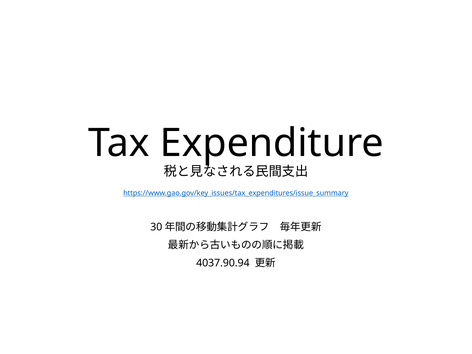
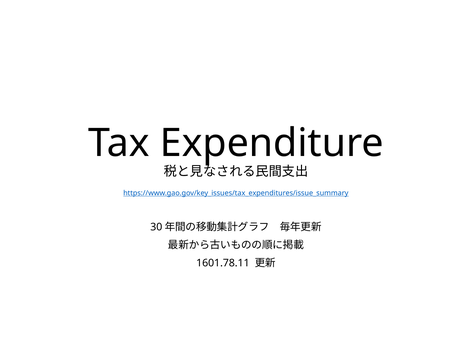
4037.90.94: 4037.90.94 -> 1601.78.11
